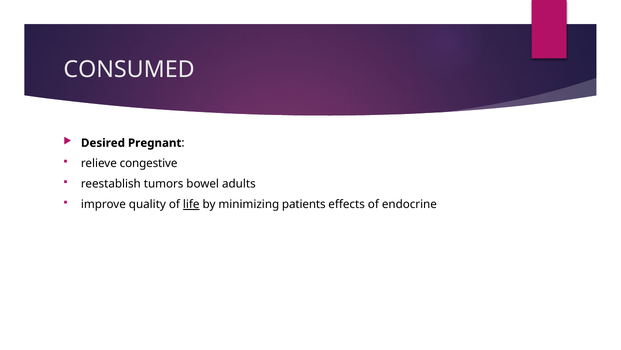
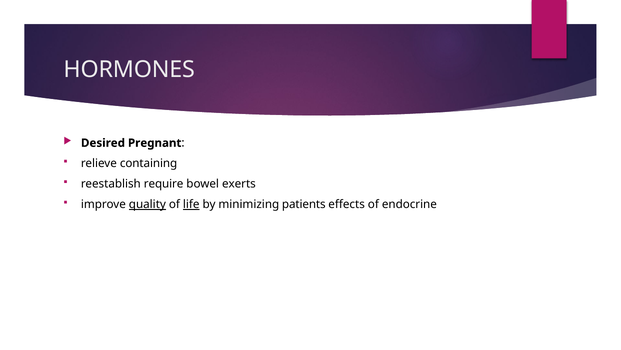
CONSUMED: CONSUMED -> HORMONES
congestive: congestive -> containing
tumors: tumors -> require
adults: adults -> exerts
quality underline: none -> present
